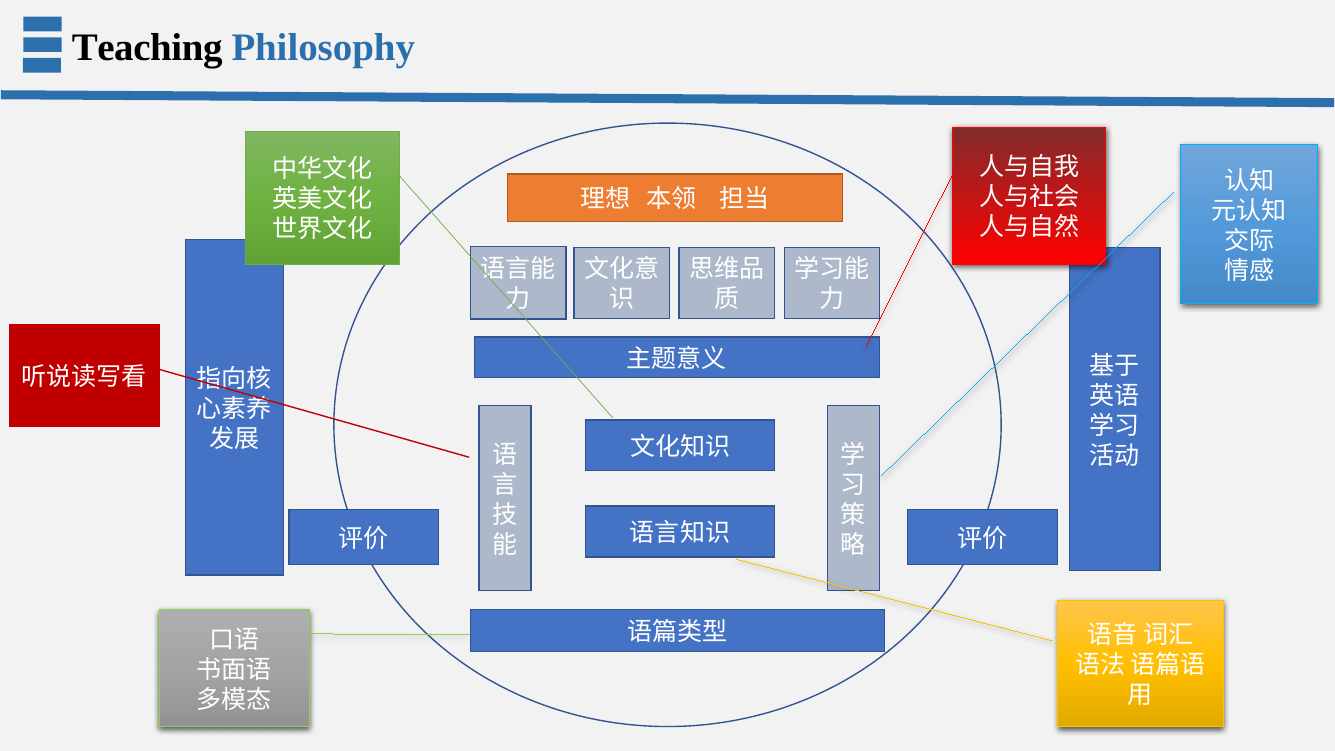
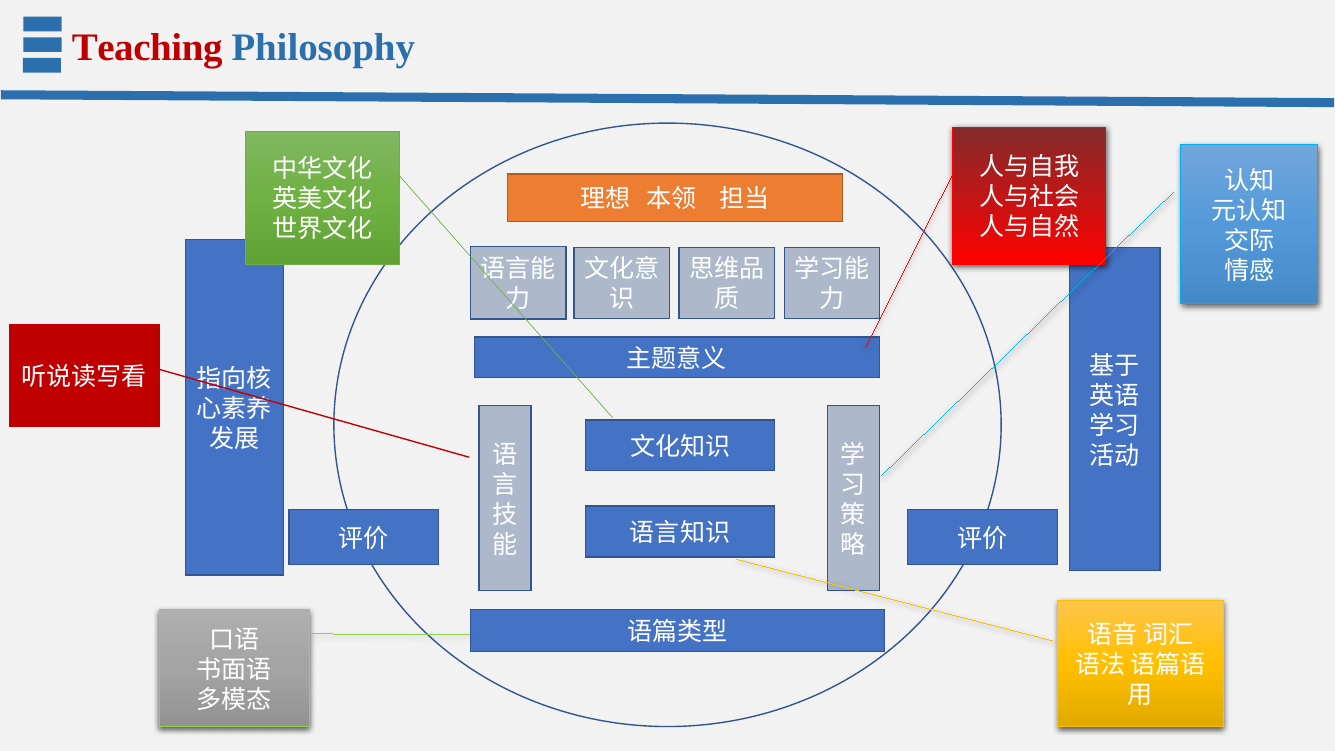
Teaching colour: black -> red
